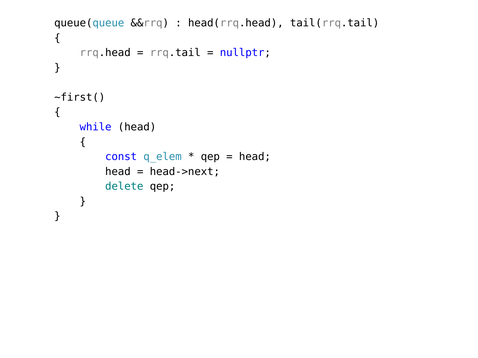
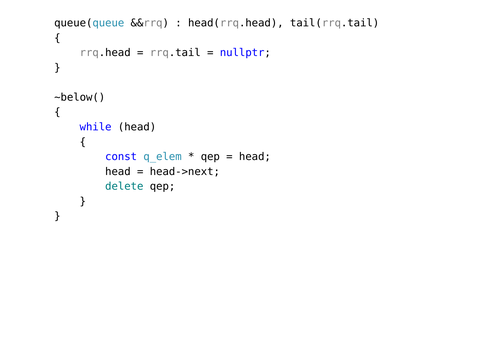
~first(: ~first( -> ~below(
